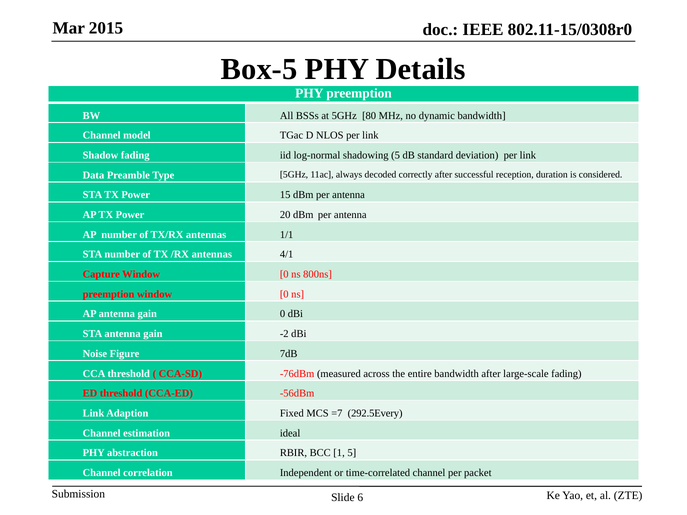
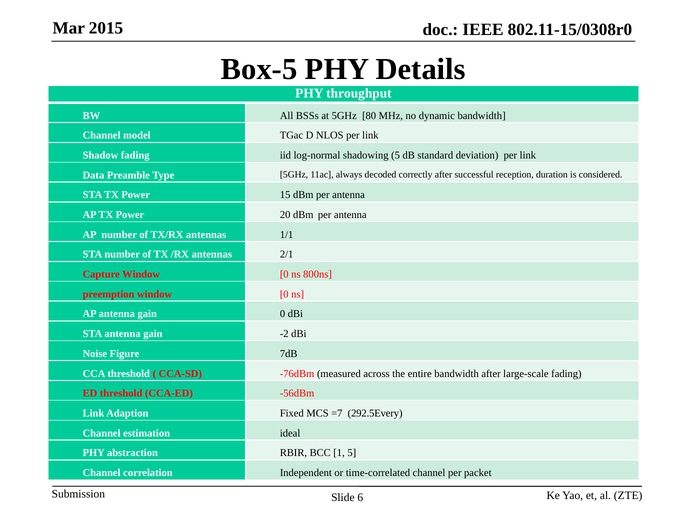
PHY preemption: preemption -> throughput
4/1: 4/1 -> 2/1
